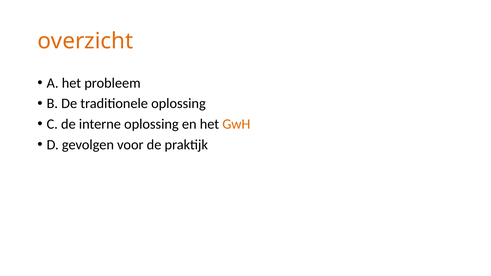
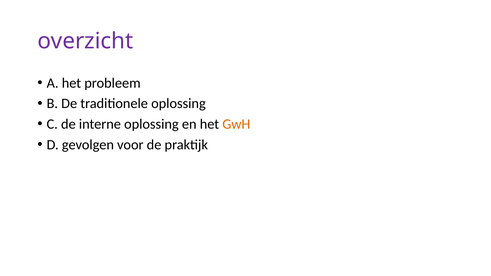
overzicht colour: orange -> purple
